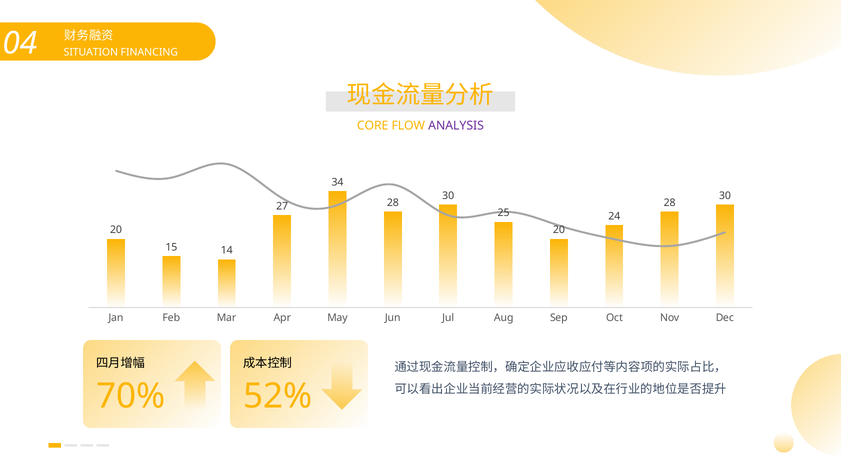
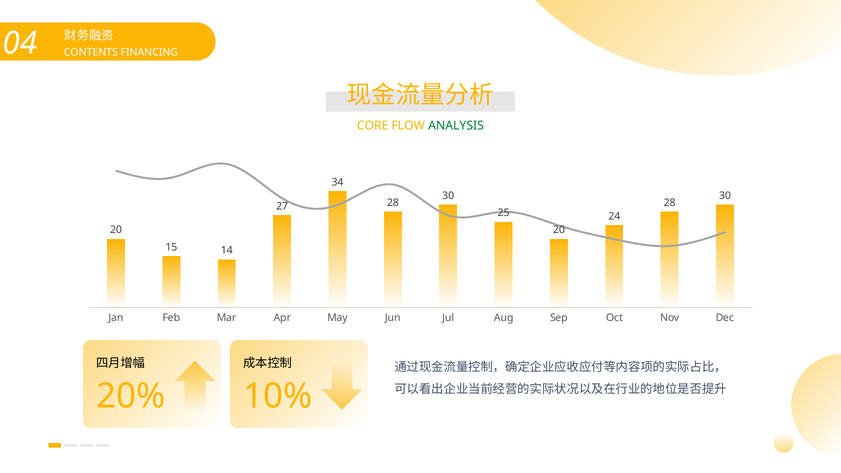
SITUATION: SITUATION -> CONTENTS
ANALYSIS colour: purple -> green
70%: 70% -> 20%
52%: 52% -> 10%
